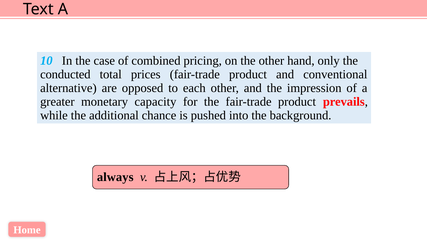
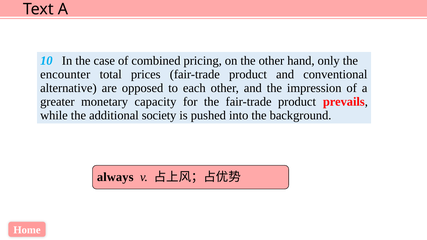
conducted: conducted -> encounter
chance: chance -> society
